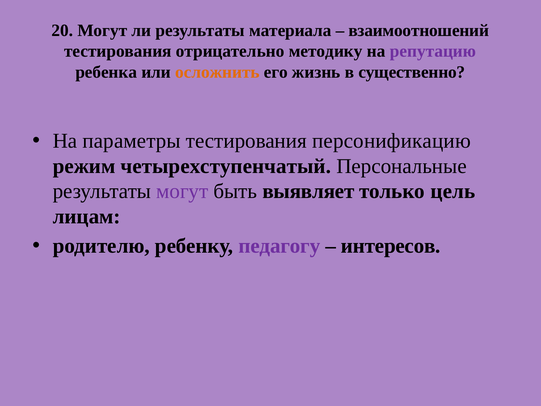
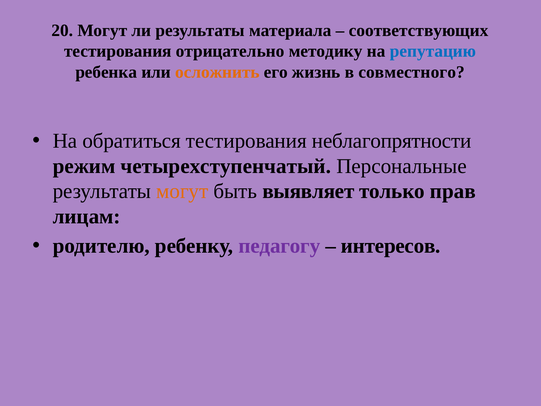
взаимоотношений: взаимоотношений -> соответствующих
репутацию colour: purple -> blue
существенно: существенно -> совместного
параметры: параметры -> обратиться
персонификацию: персонификацию -> неблагопрятности
могут at (182, 191) colour: purple -> orange
цель: цель -> прав
